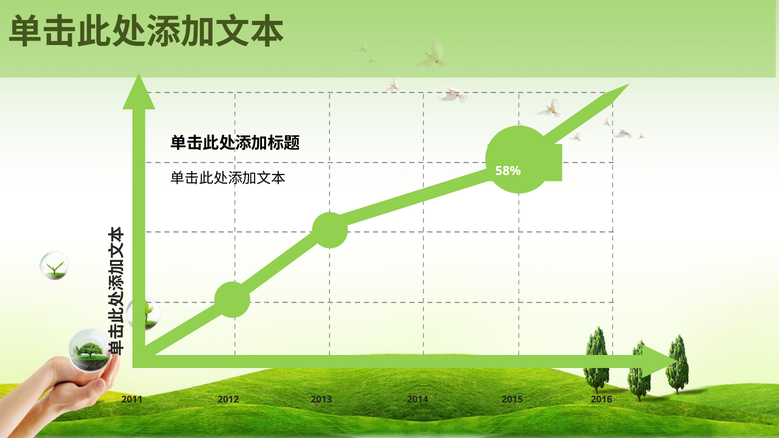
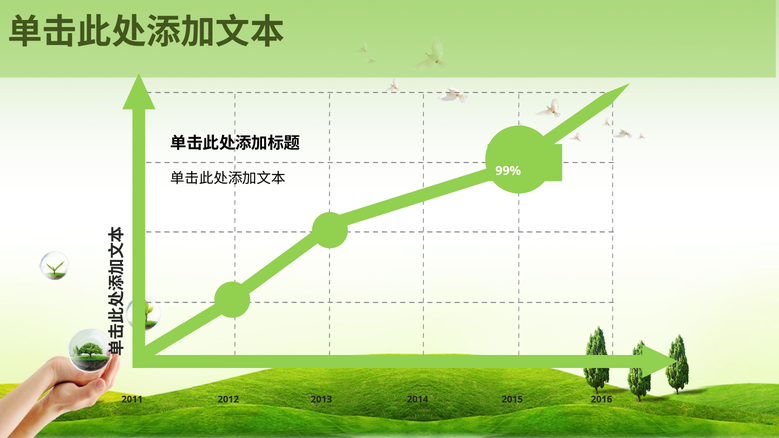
58%: 58% -> 99%
